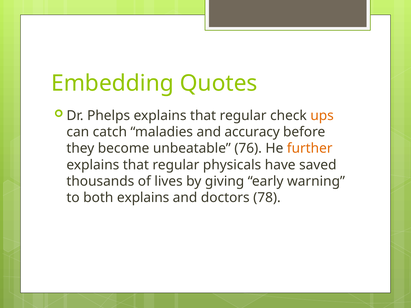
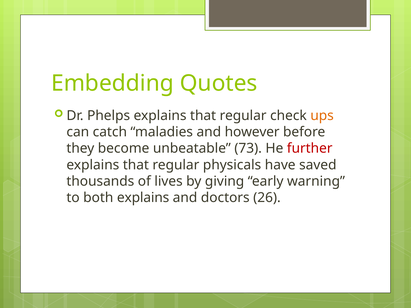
accuracy: accuracy -> however
76: 76 -> 73
further colour: orange -> red
78: 78 -> 26
